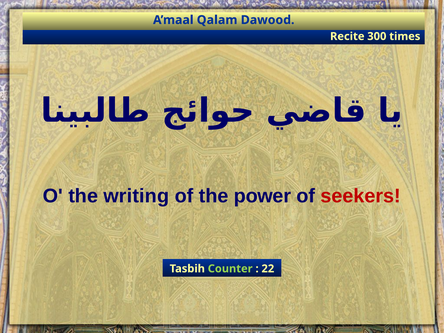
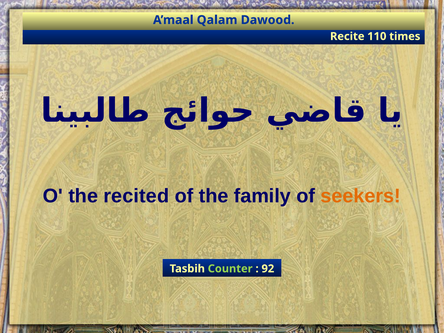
300: 300 -> 110
writing: writing -> recited
power: power -> family
seekers colour: red -> orange
22: 22 -> 92
